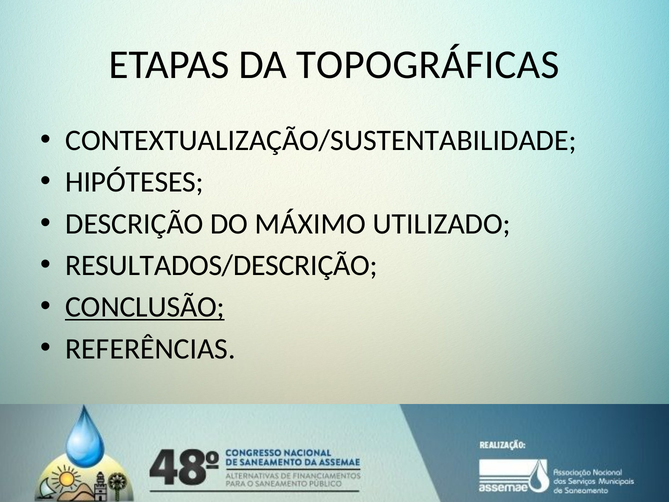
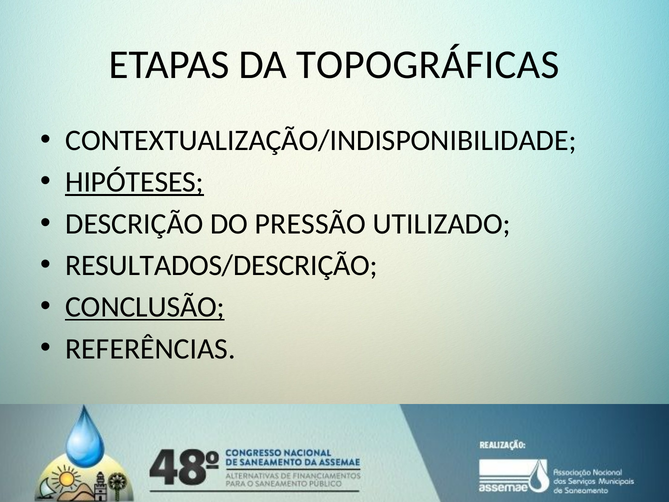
CONTEXTUALIZAÇÃO/SUSTENTABILIDADE: CONTEXTUALIZAÇÃO/SUSTENTABILIDADE -> CONTEXTUALIZAÇÃO/INDISPONIBILIDADE
HIPÓTESES underline: none -> present
MÁXIMO: MÁXIMO -> PRESSÃO
